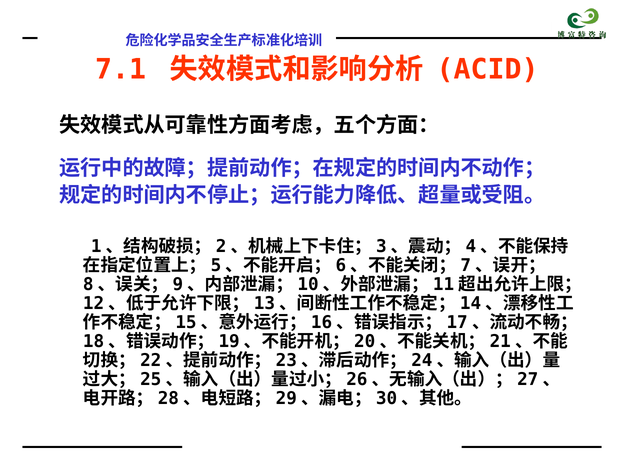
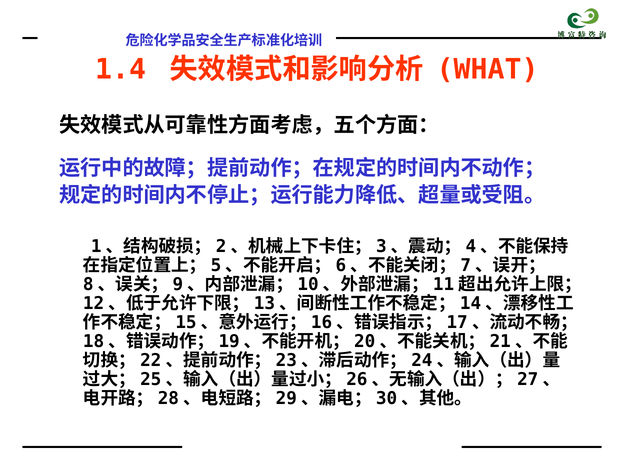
7.1: 7.1 -> 1.4
ACID: ACID -> WHAT
